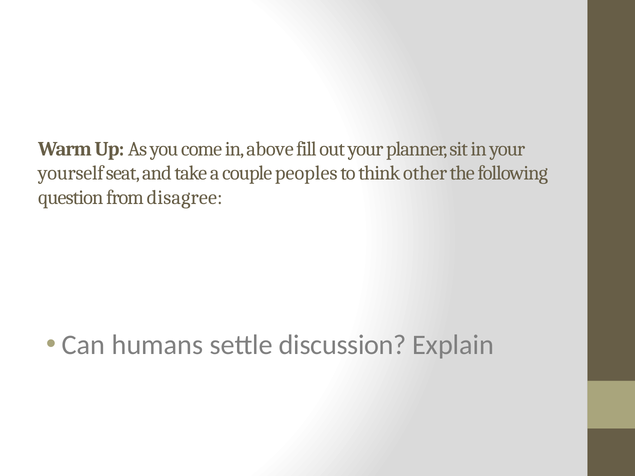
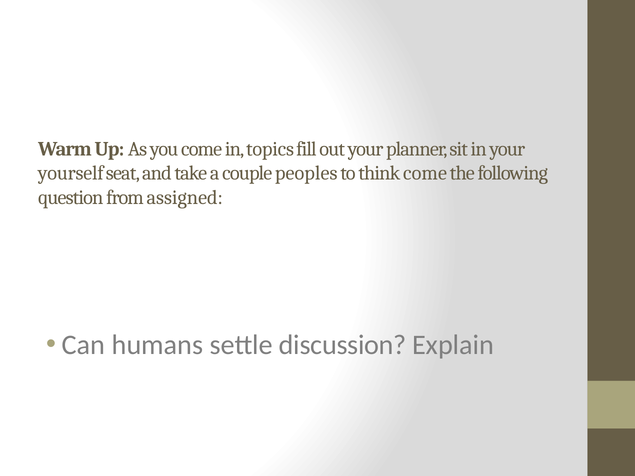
above: above -> topics
think other: other -> come
disagree: disagree -> assigned
